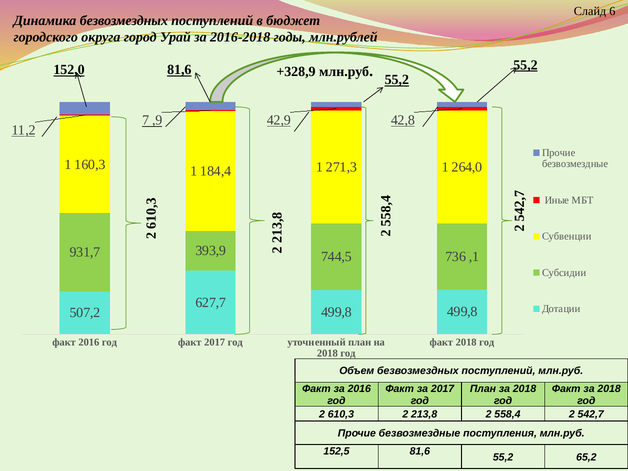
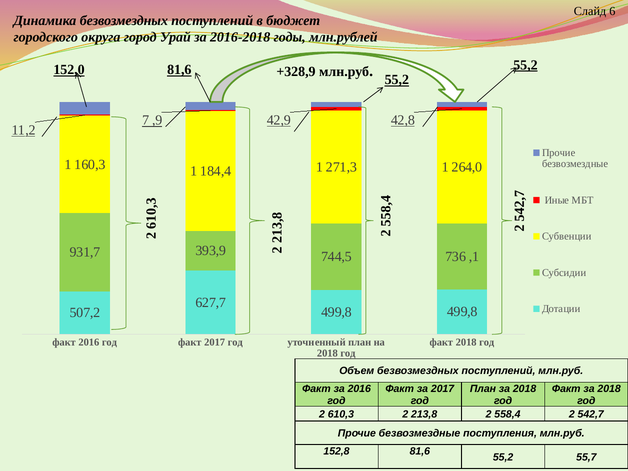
152,5: 152,5 -> 152,8
65,2: 65,2 -> 55,7
